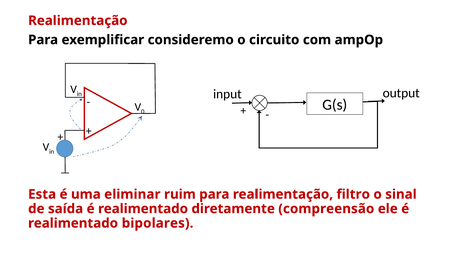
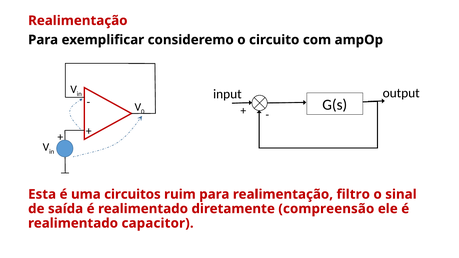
eliminar: eliminar -> circuitos
bipolares: bipolares -> capacitor
